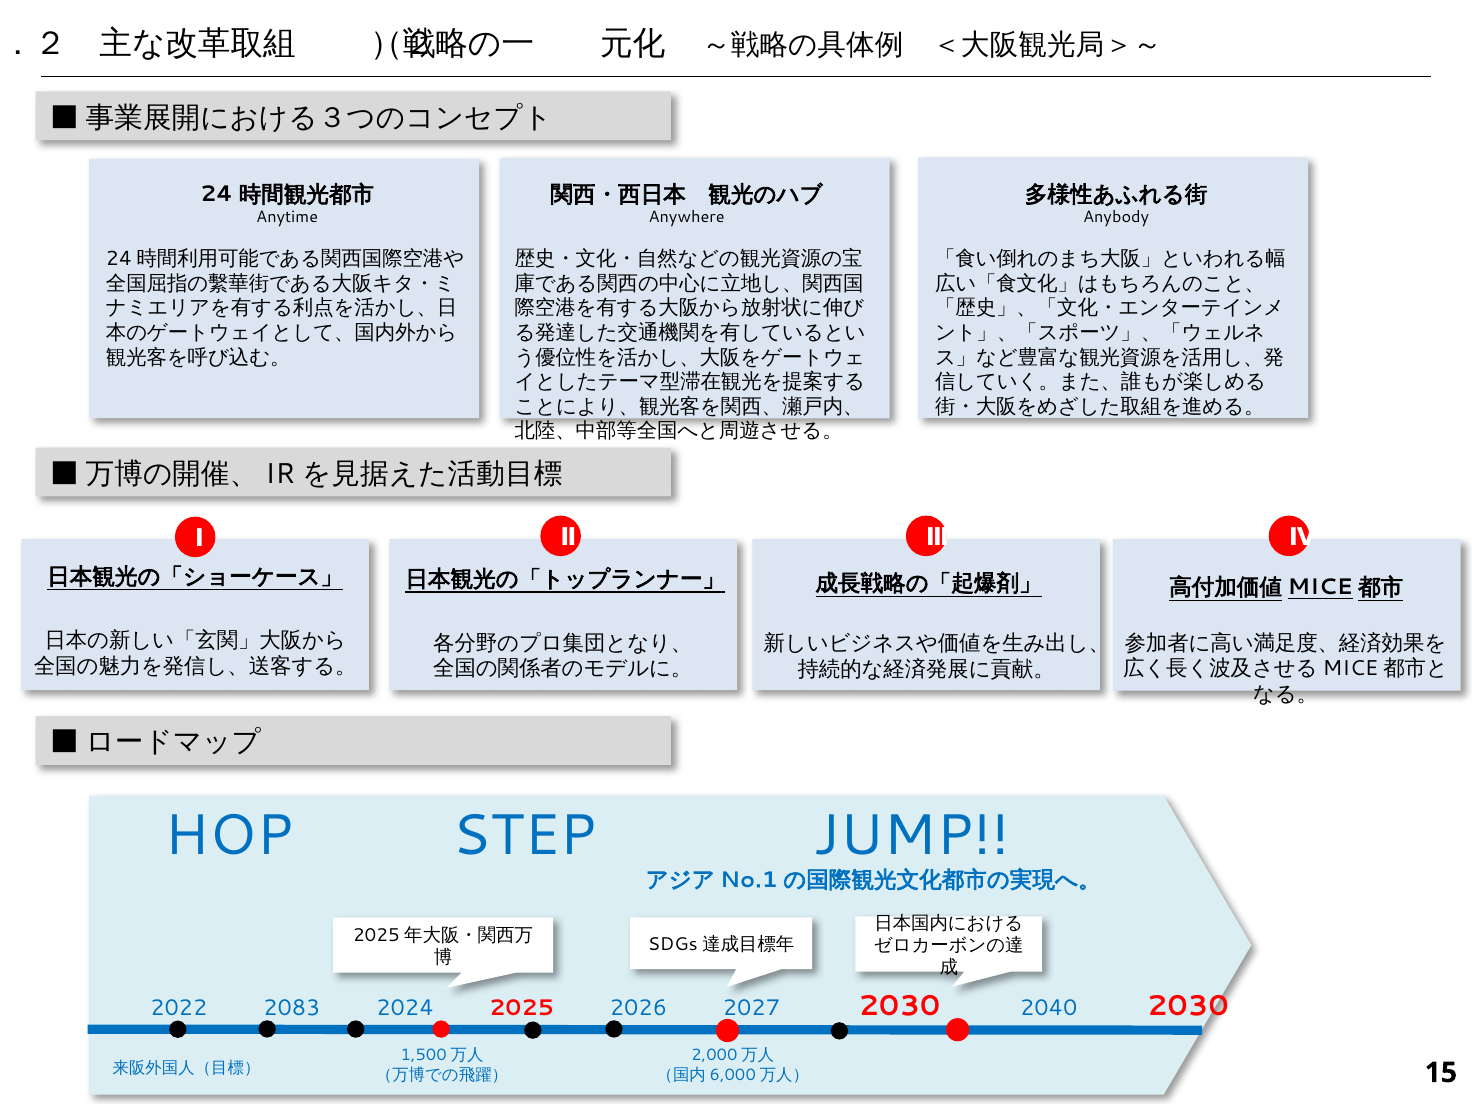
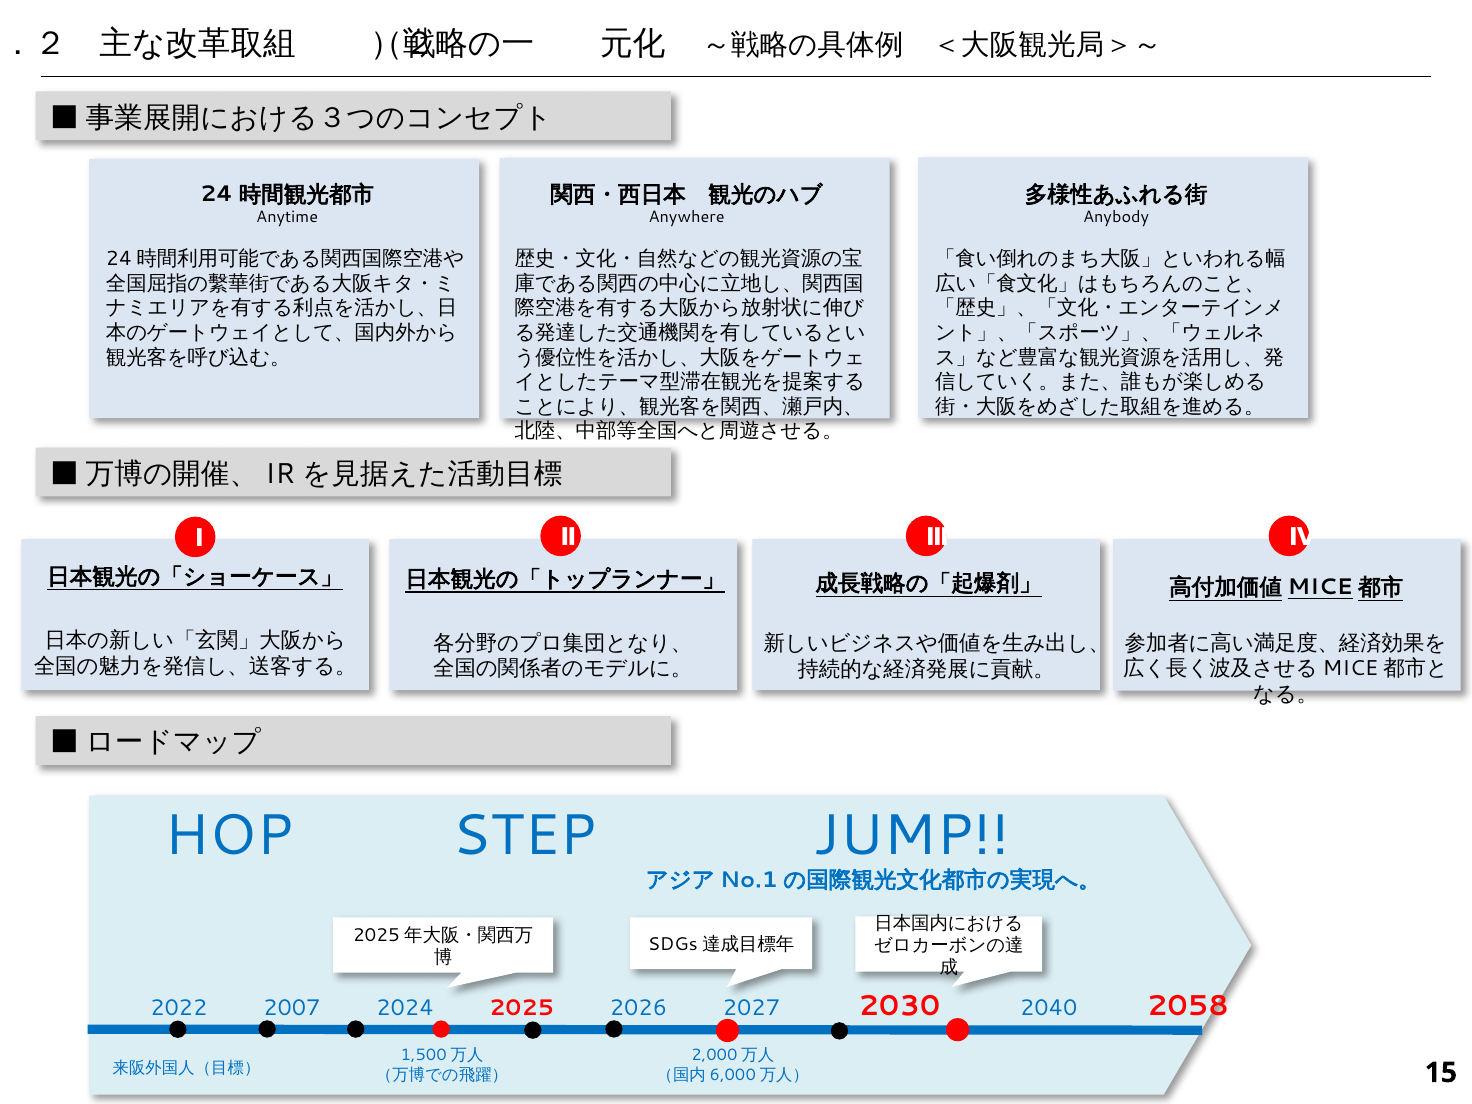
2083: 2083 -> 2007
2040 2030: 2030 -> 2058
